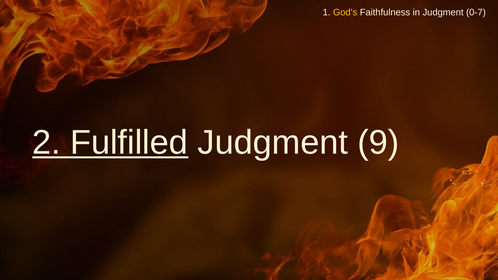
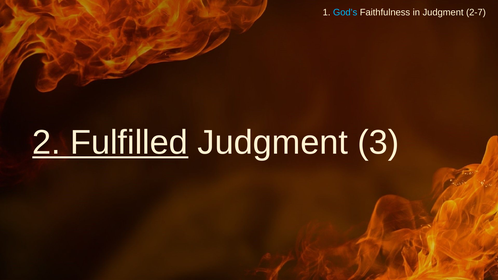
God’s colour: yellow -> light blue
0-7: 0-7 -> 2-7
9: 9 -> 3
